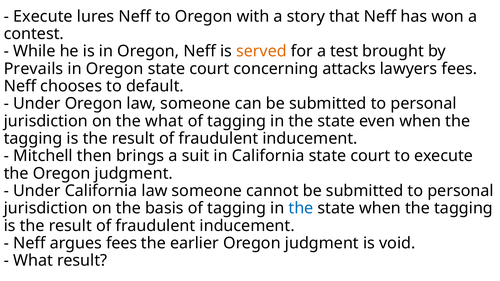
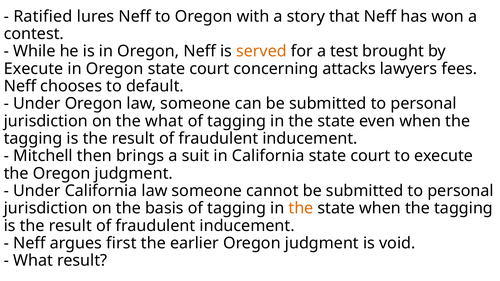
Execute at (43, 16): Execute -> Ratified
Prevails at (34, 69): Prevails -> Execute
the at (301, 208) colour: blue -> orange
argues fees: fees -> first
